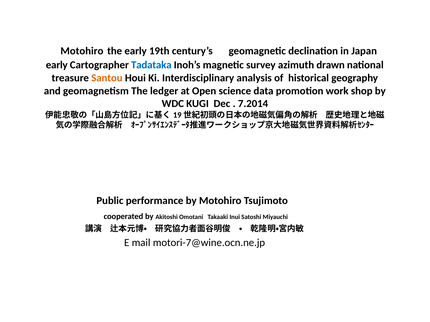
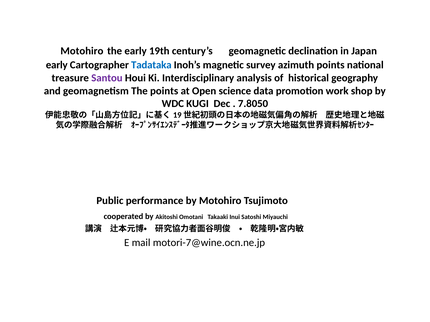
azimuth drawn: drawn -> points
Santou colour: orange -> purple
The ledger: ledger -> points
7.2014: 7.2014 -> 7.8050
